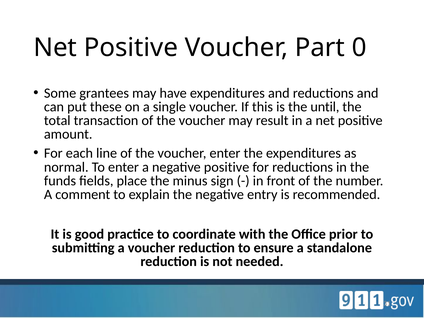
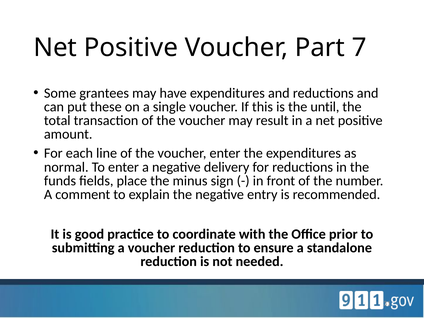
0: 0 -> 7
negative positive: positive -> delivery
